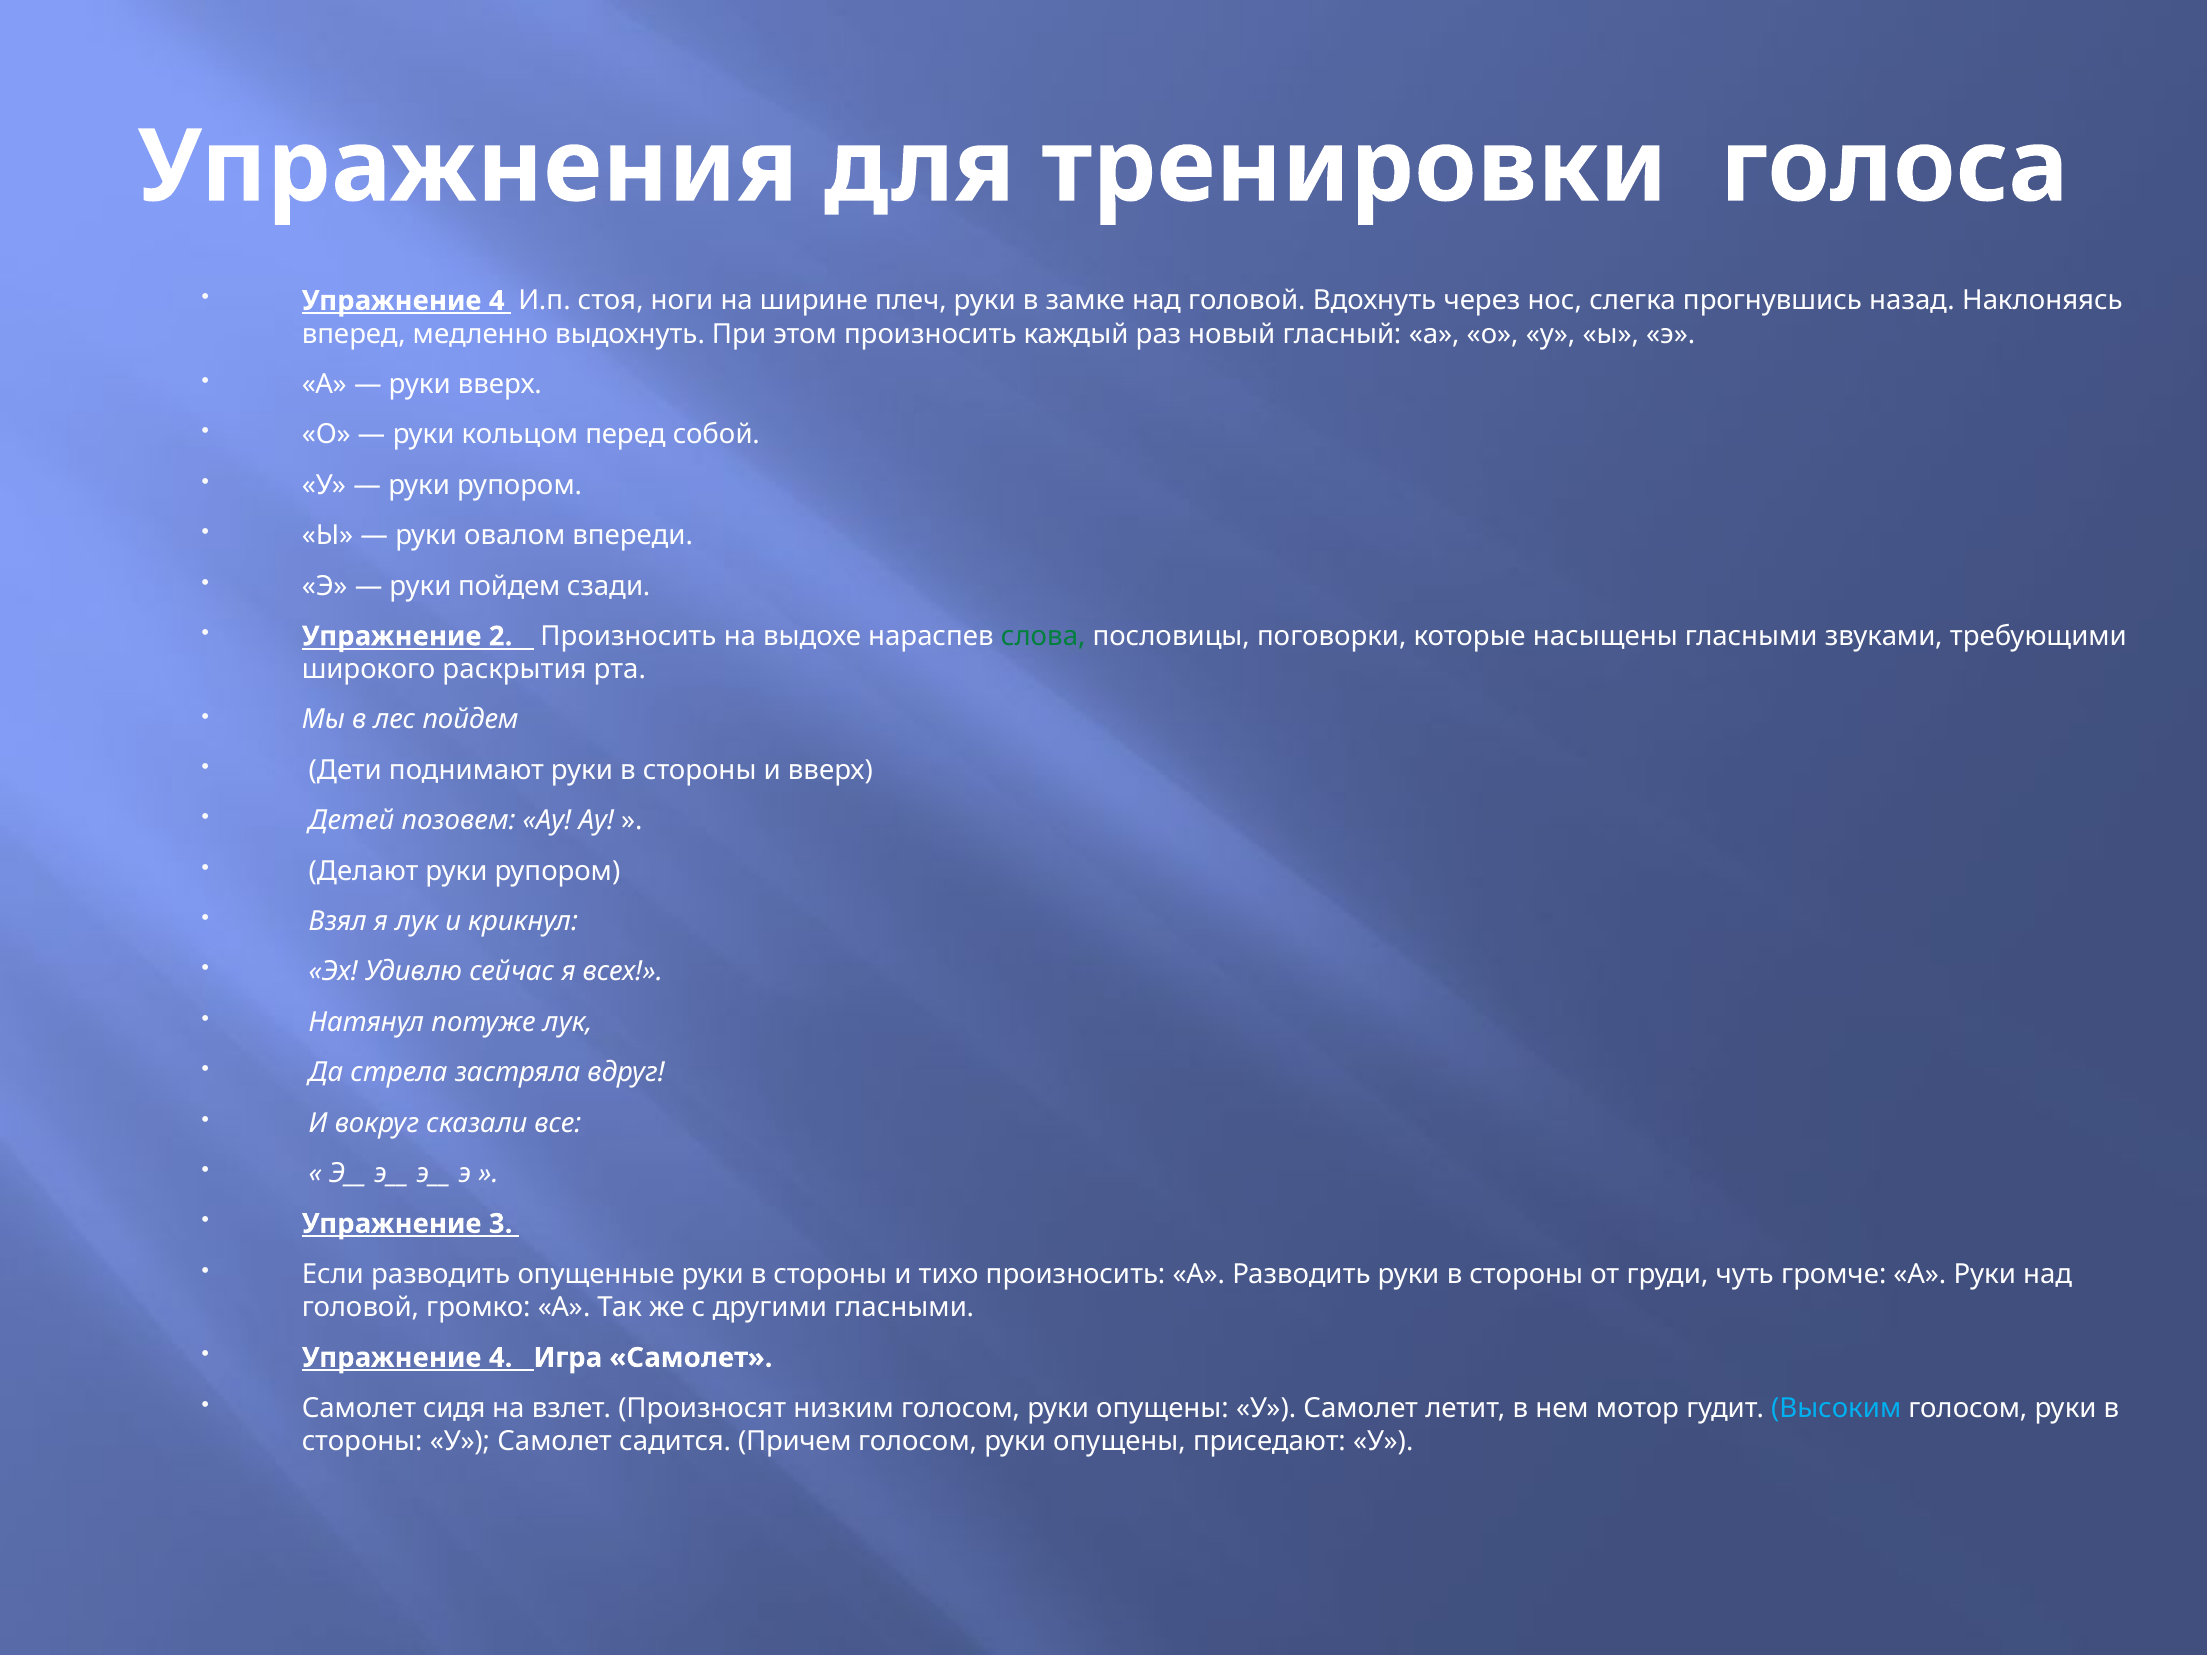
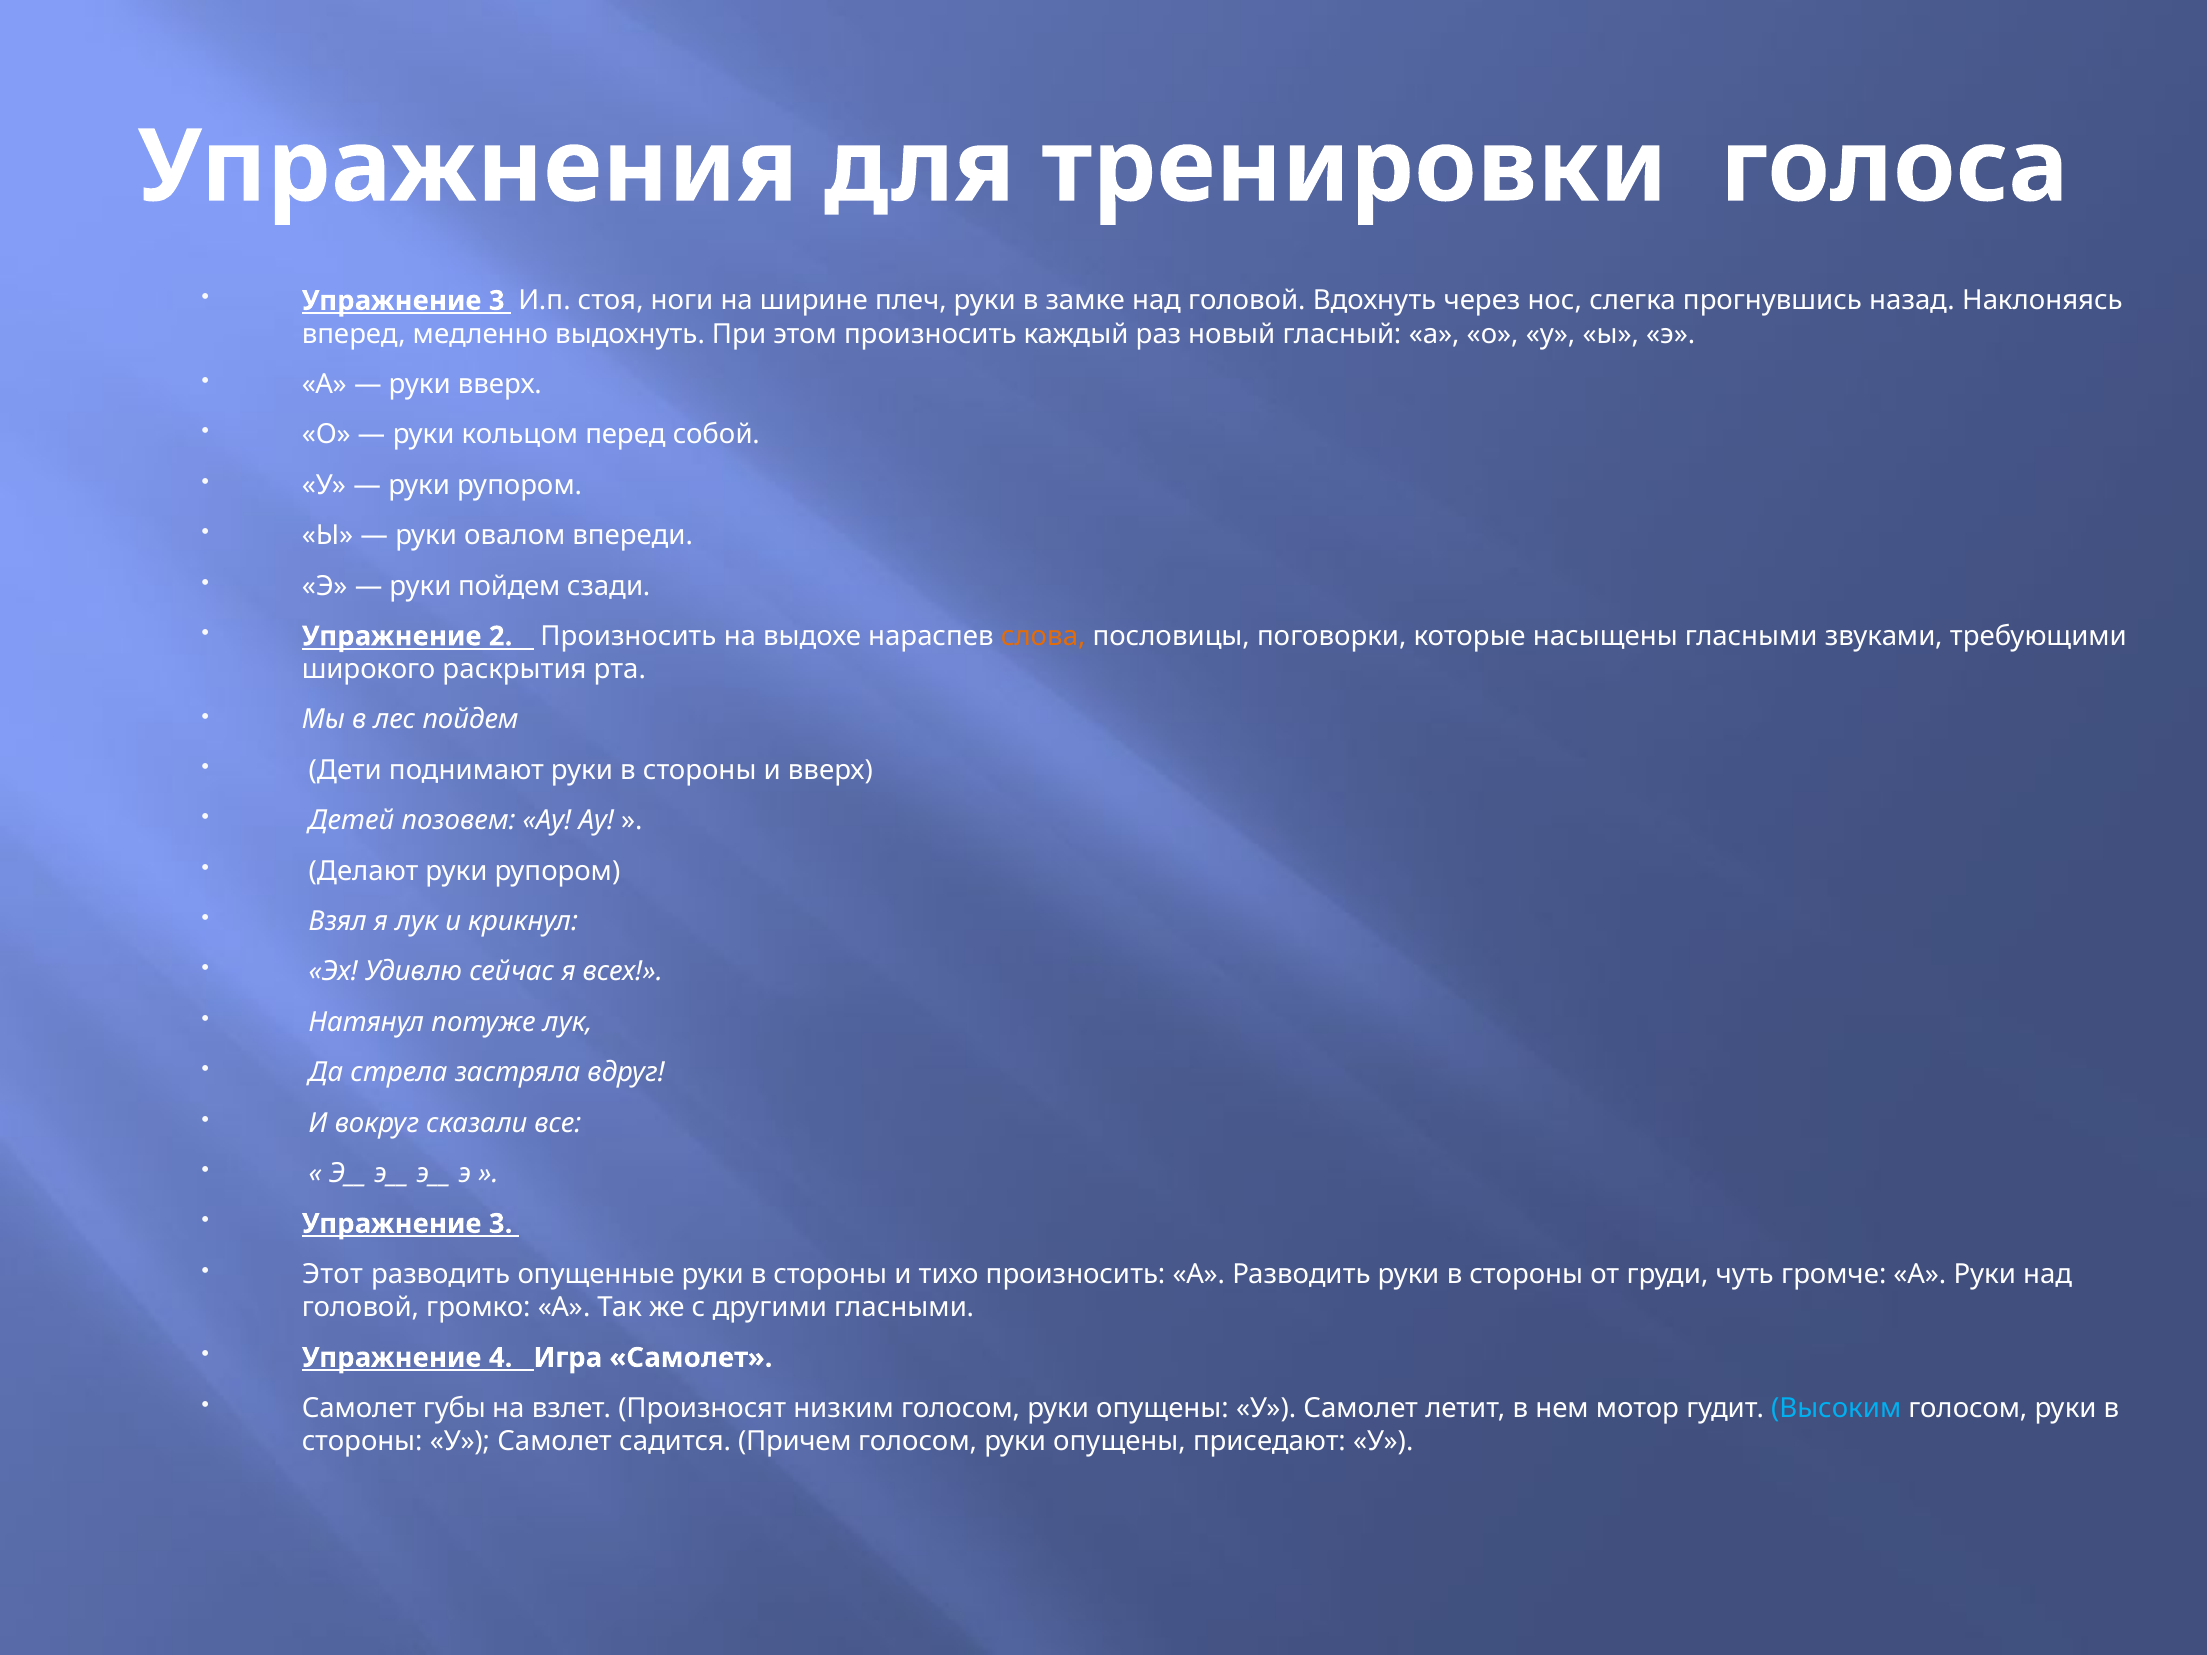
4 at (497, 301): 4 -> 3
слова colour: green -> orange
Если: Если -> Этот
сидя: сидя -> губы
